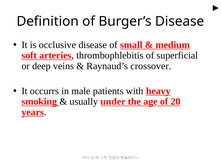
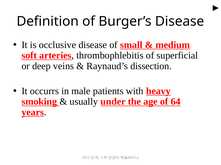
crossover: crossover -> dissection
20: 20 -> 64
